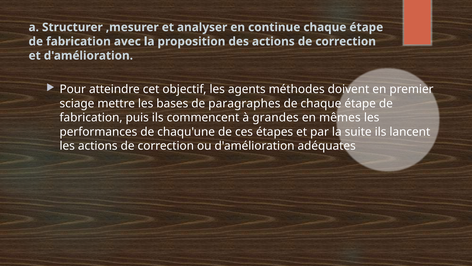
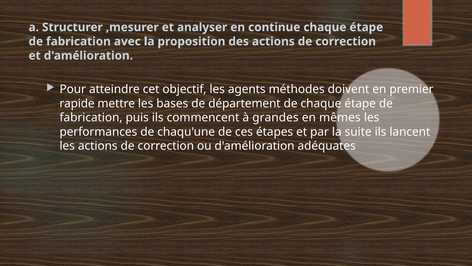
sciage: sciage -> rapide
paragraphes: paragraphes -> département
